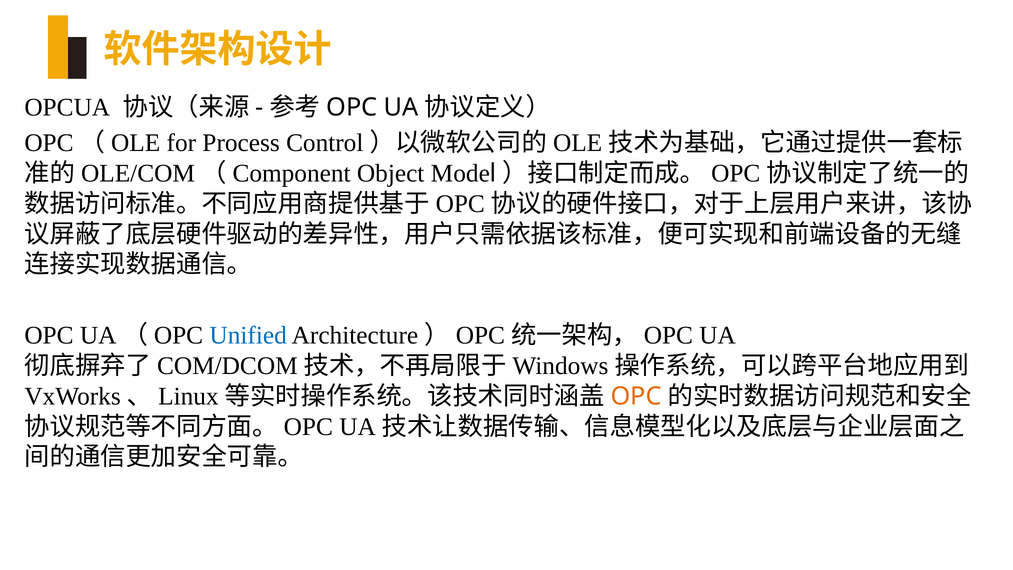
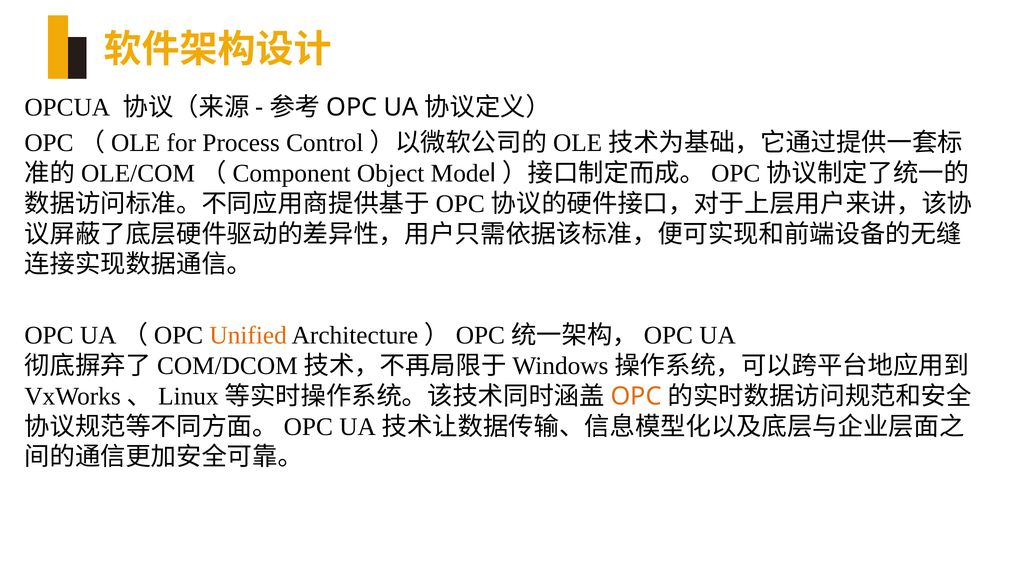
Unified colour: blue -> orange
